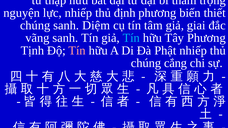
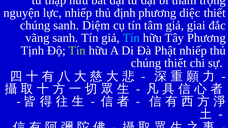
biến: biến -> diệc
Tín at (77, 51) colour: pink -> light green
chúng cắng: cắng -> thiết
